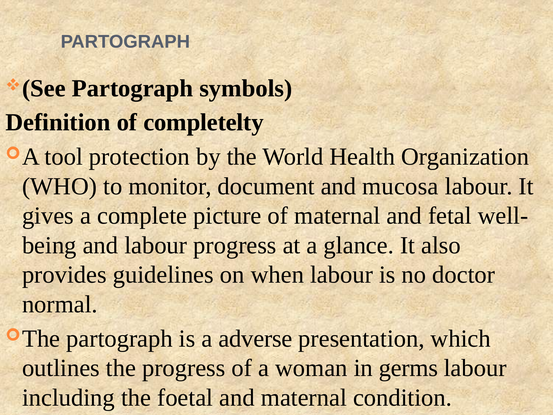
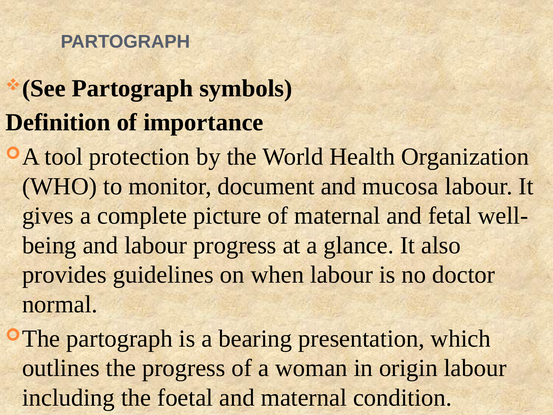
completelty: completelty -> importance
adverse: adverse -> bearing
germs: germs -> origin
